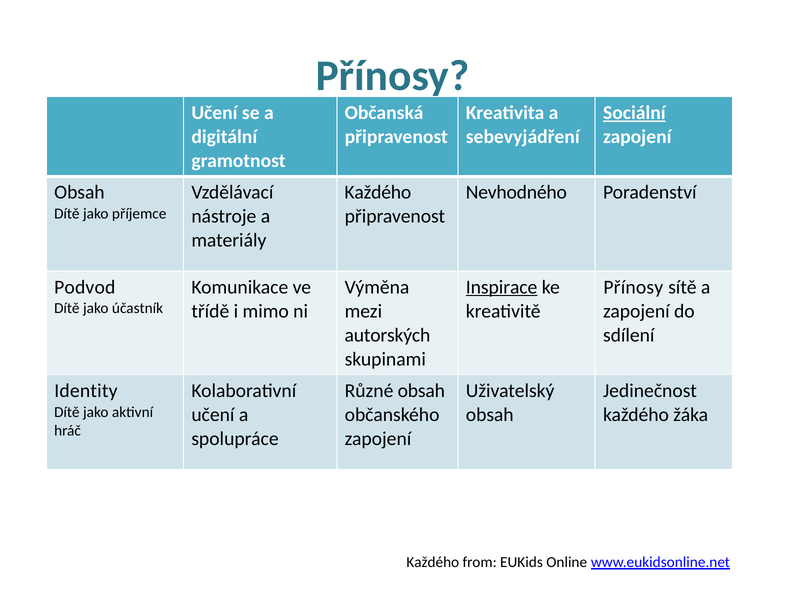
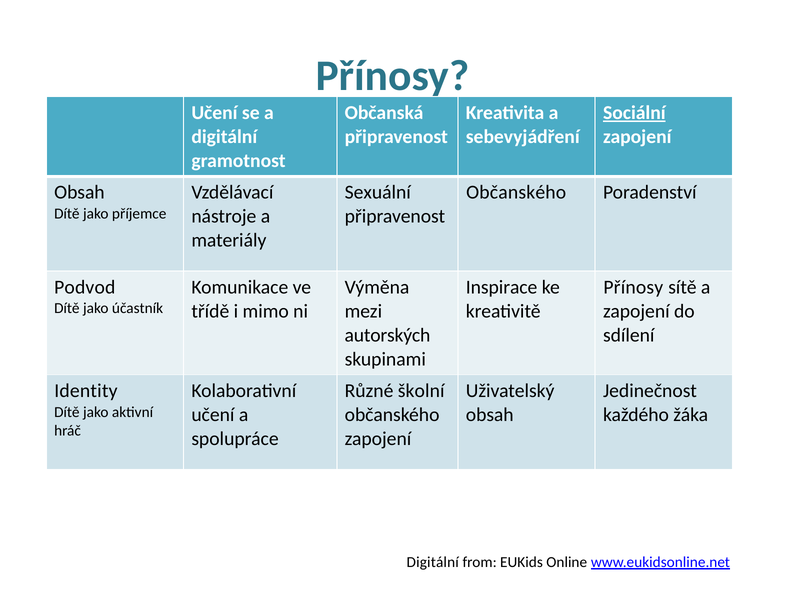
Každého at (378, 192): Každého -> Sexuální
Nevhodného at (516, 192): Nevhodného -> Občanského
Inspirace underline: present -> none
Různé obsah: obsah -> školní
Každého at (433, 562): Každého -> Digitální
